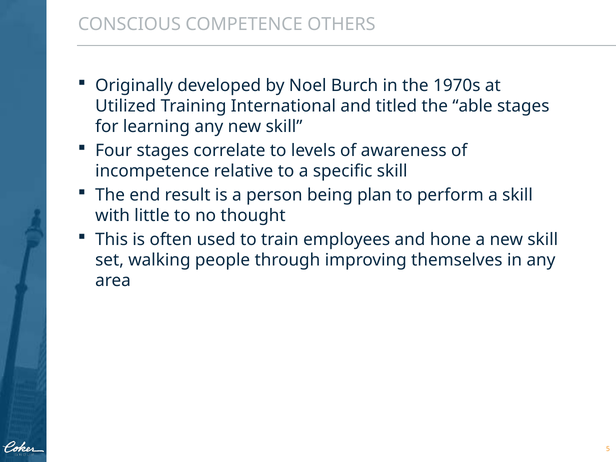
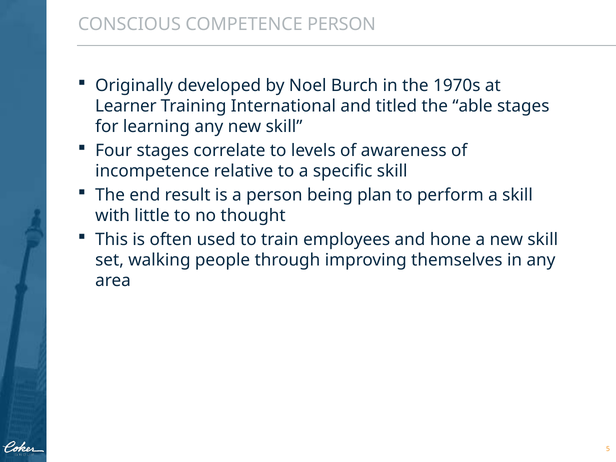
COMPETENCE OTHERS: OTHERS -> PERSON
Utilized: Utilized -> Learner
